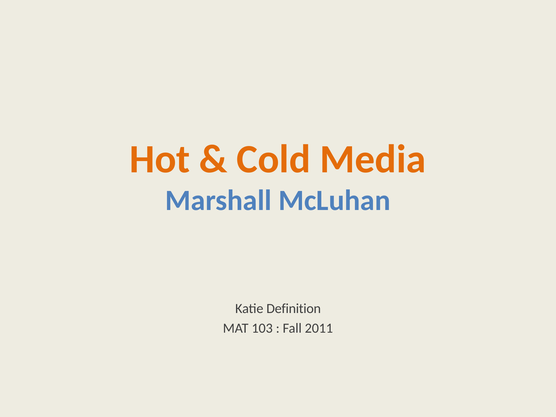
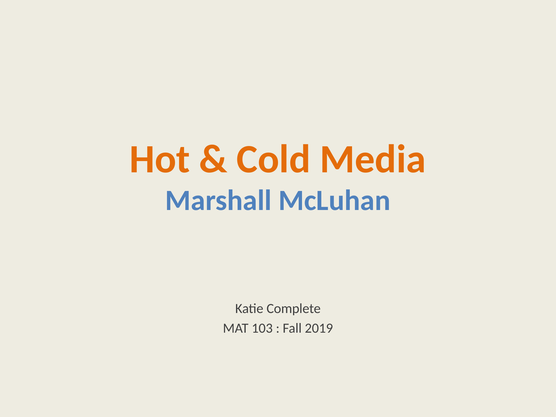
Definition: Definition -> Complete
2011: 2011 -> 2019
